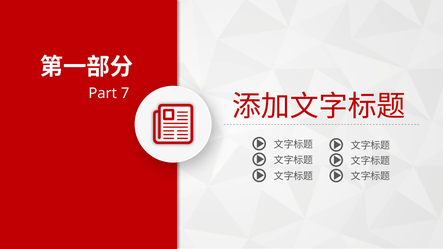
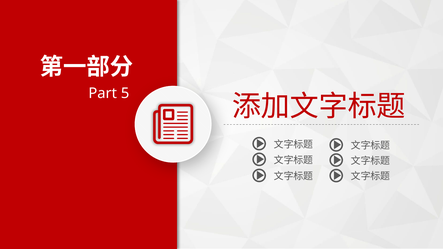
7: 7 -> 5
